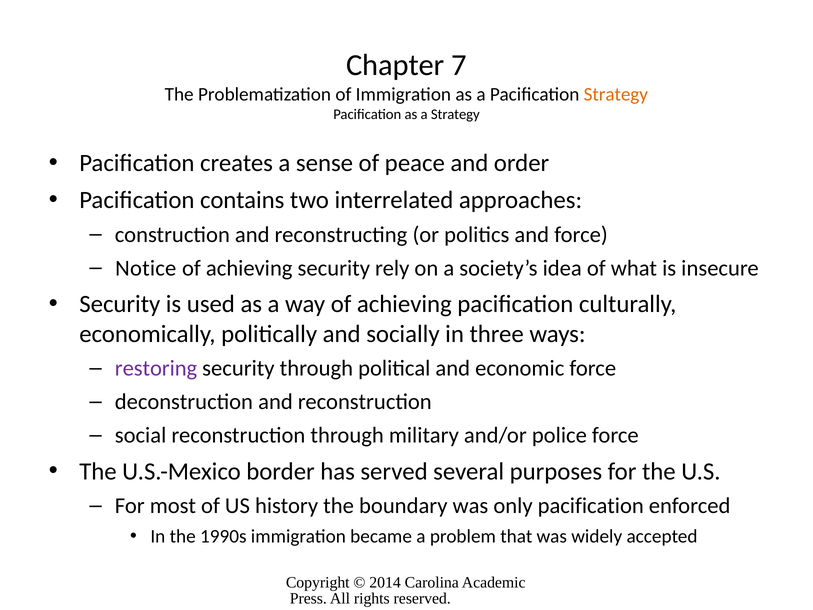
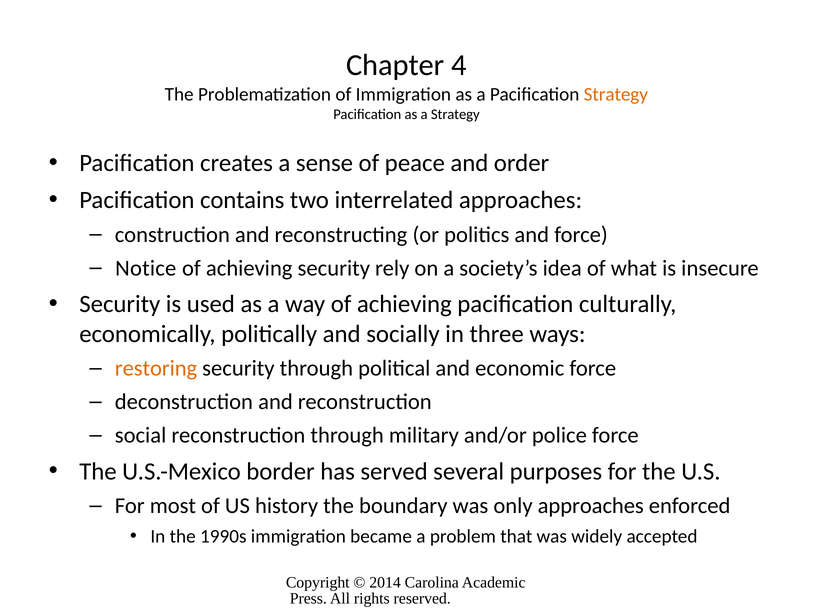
7: 7 -> 4
restoring colour: purple -> orange
only pacification: pacification -> approaches
